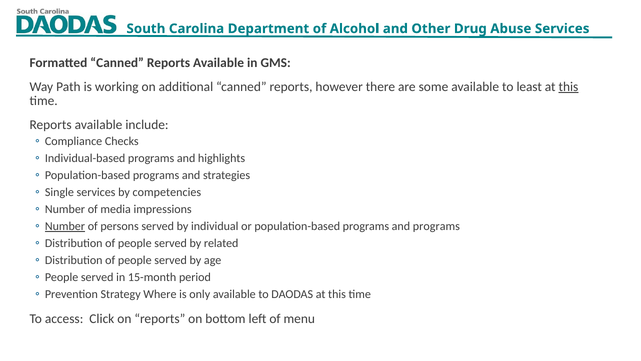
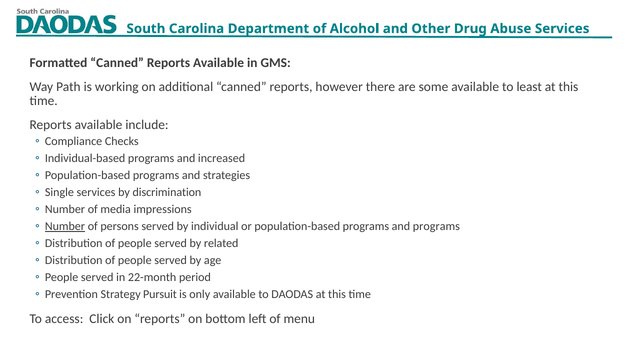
this at (568, 86) underline: present -> none
highlights: highlights -> increased
competencies: competencies -> discrimination
15-month: 15-month -> 22-month
Where: Where -> Pursuit
